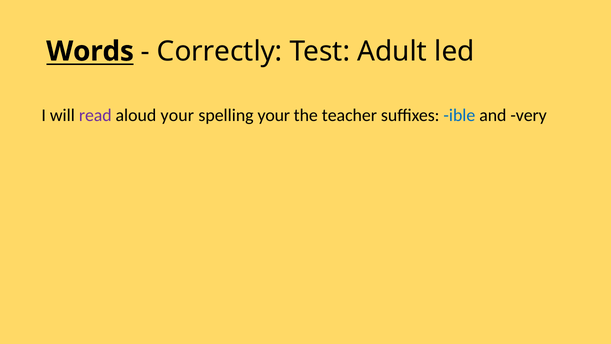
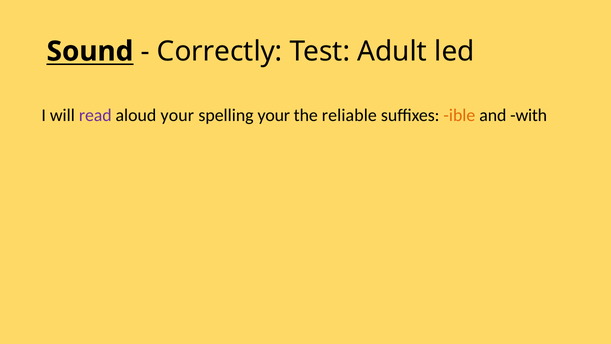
Words: Words -> Sound
teacher: teacher -> reliable
ible colour: blue -> orange
very: very -> with
